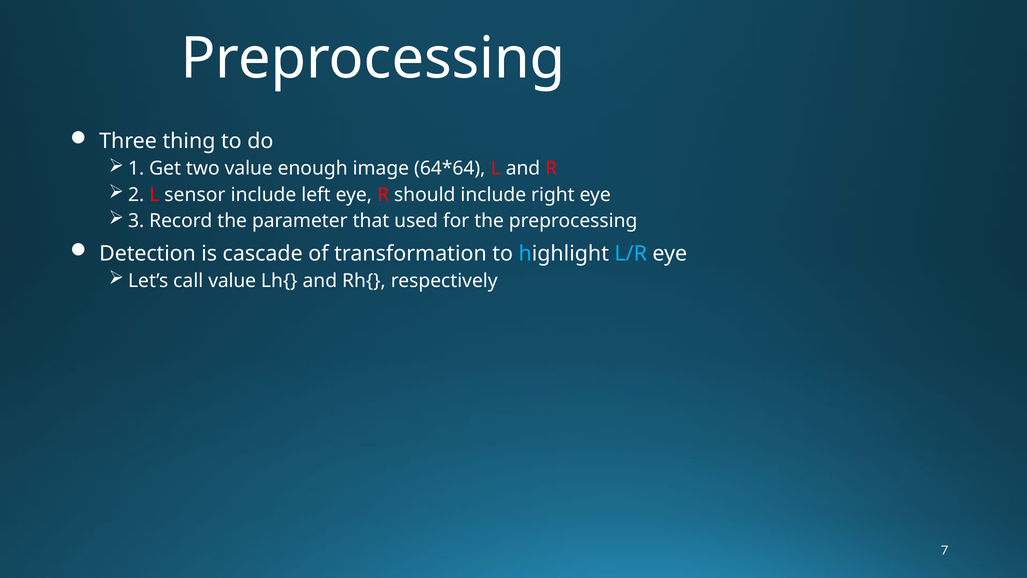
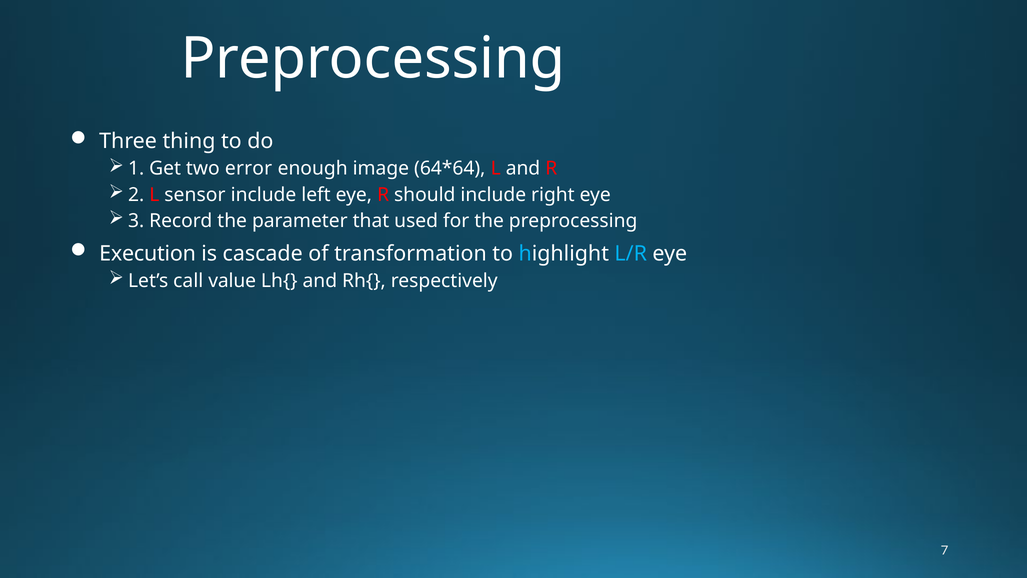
two value: value -> error
Detection: Detection -> Execution
